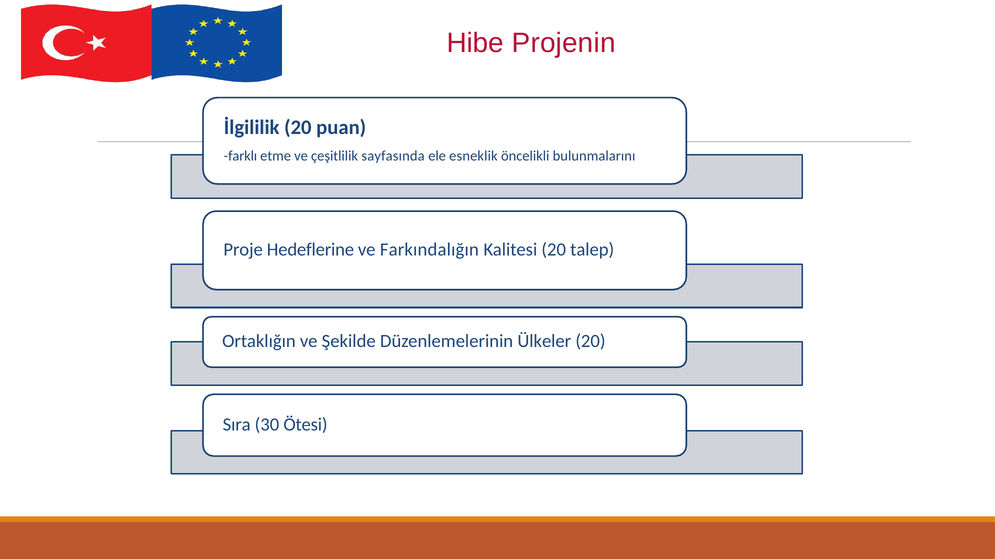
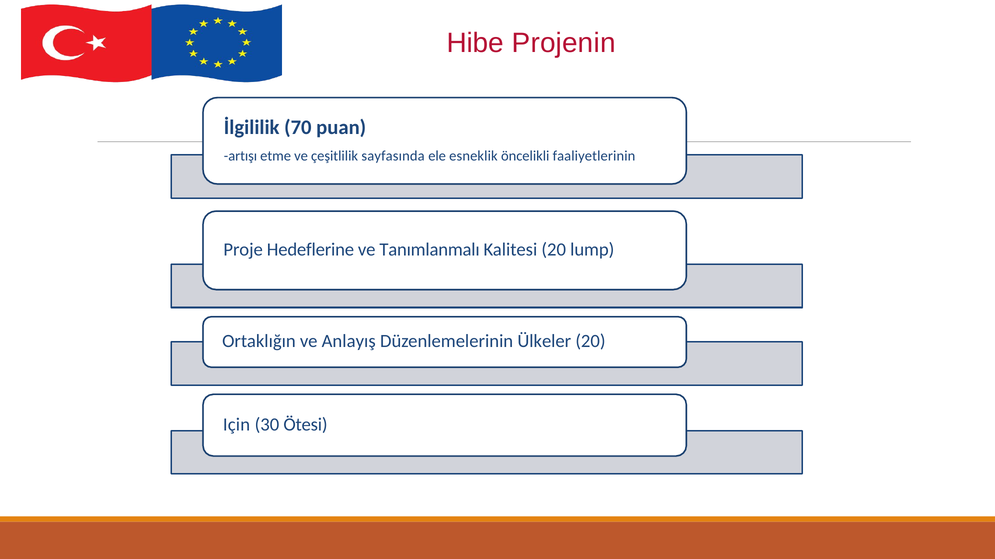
İlgililik 20: 20 -> 70
farklı: farklı -> artışı
bulunmalarını: bulunmalarını -> faaliyetlerinin
Farkındalığın: Farkındalığın -> Tanımlanmalı
talep: talep -> lump
Şekilde: Şekilde -> Anlayış
Sıra: Sıra -> Için
